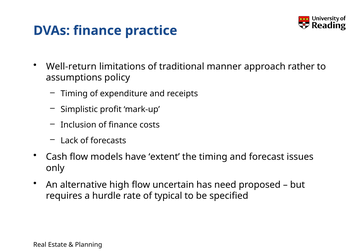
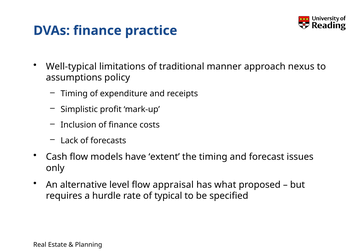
Well-return: Well-return -> Well-typical
rather: rather -> nexus
high: high -> level
uncertain: uncertain -> appraisal
need: need -> what
